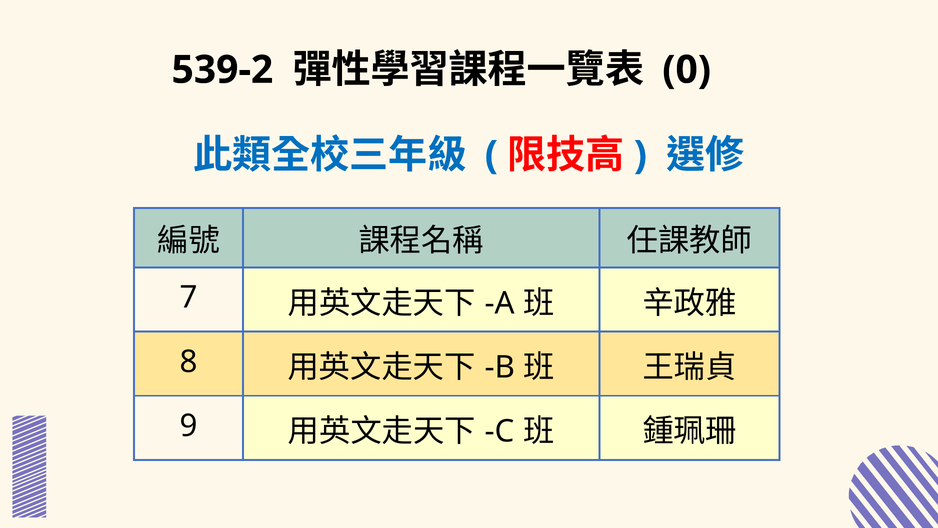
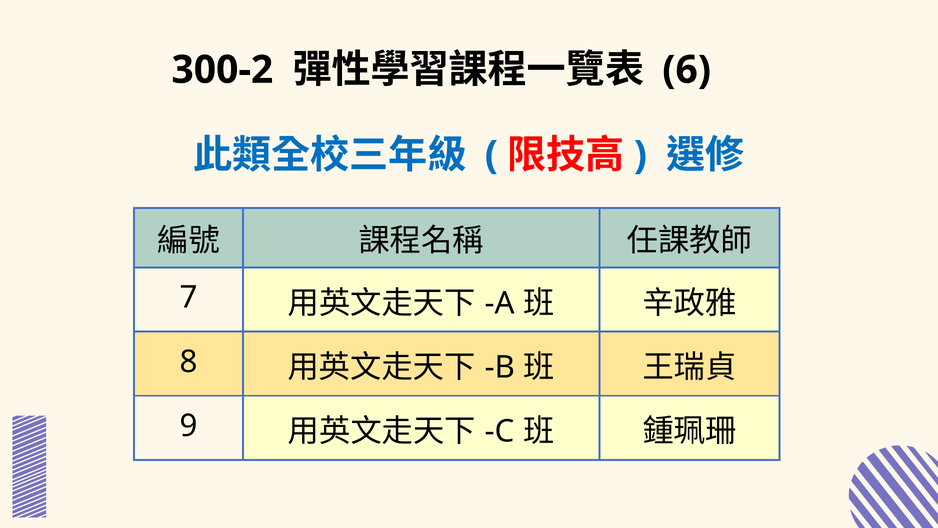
539-2: 539-2 -> 300-2
0: 0 -> 6
